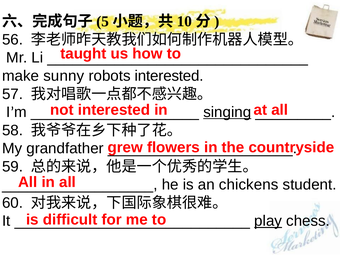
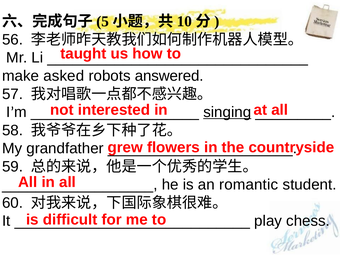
sunny: sunny -> asked
robots interested: interested -> answered
chickens: chickens -> romantic
play underline: present -> none
